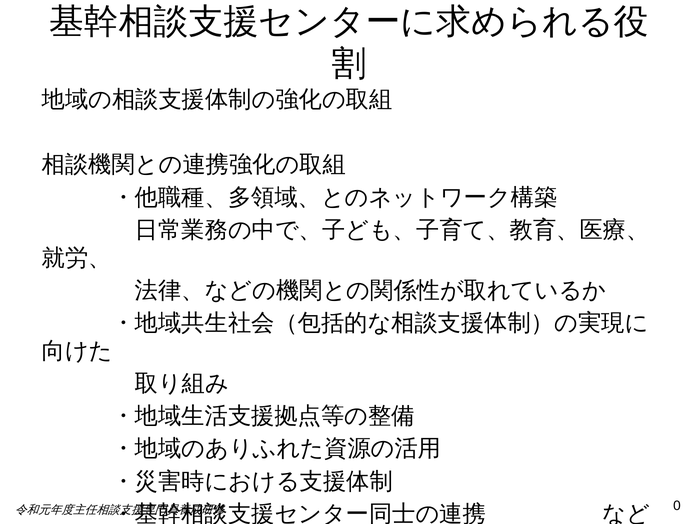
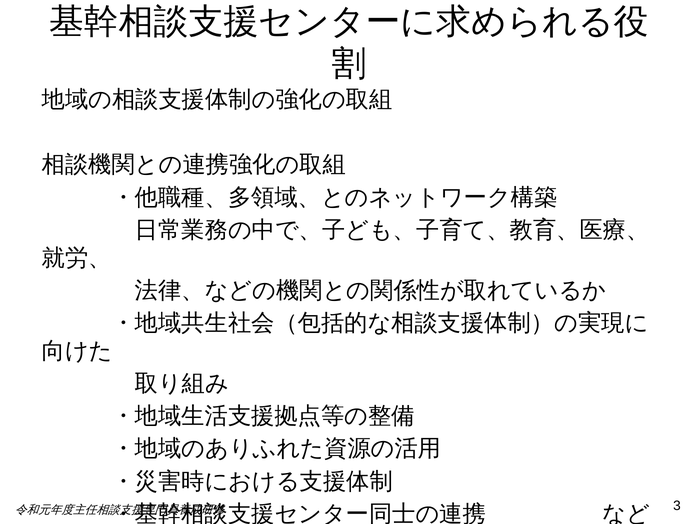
0: 0 -> 3
